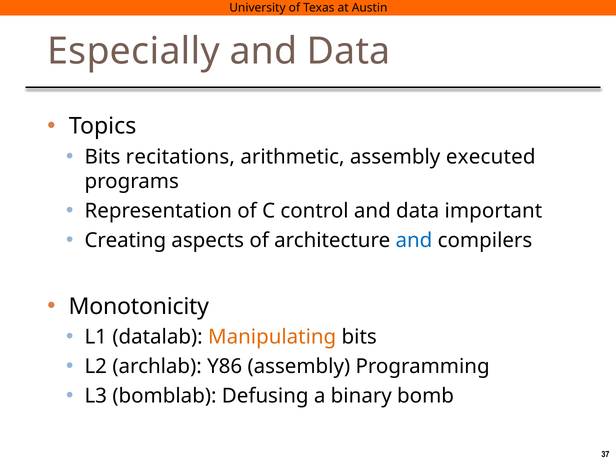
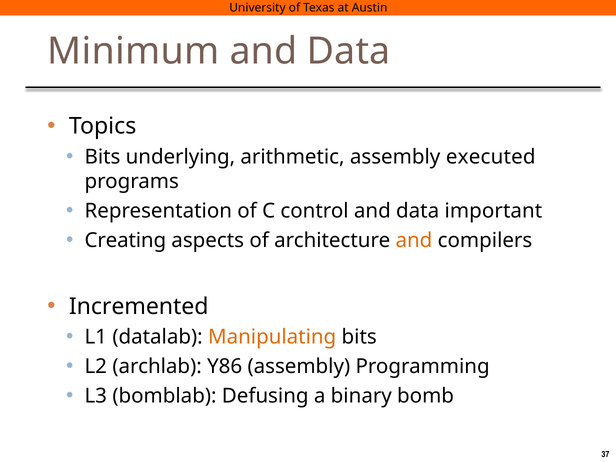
Especially: Especially -> Minimum
recitations: recitations -> underlying
and at (414, 240) colour: blue -> orange
Monotonicity: Monotonicity -> Incremented
